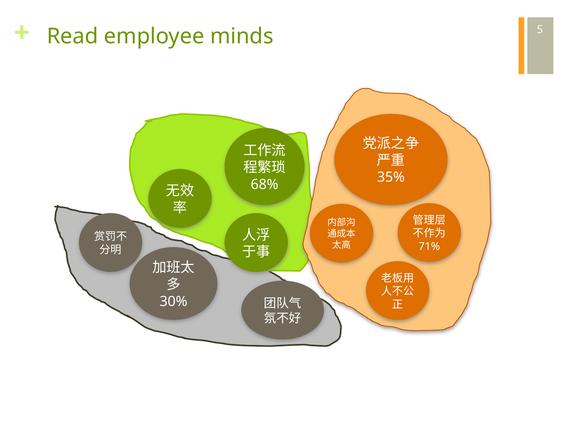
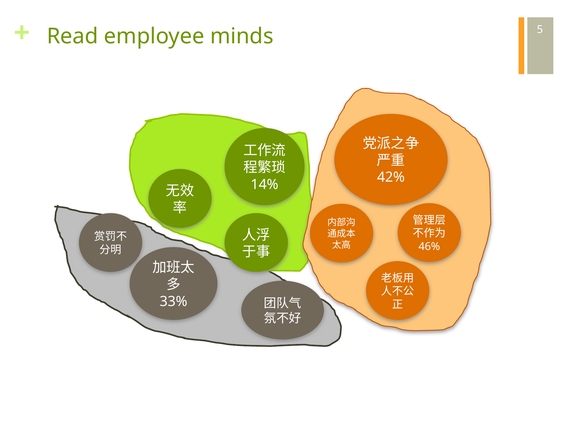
35%: 35% -> 42%
68%: 68% -> 14%
71%: 71% -> 46%
30%: 30% -> 33%
